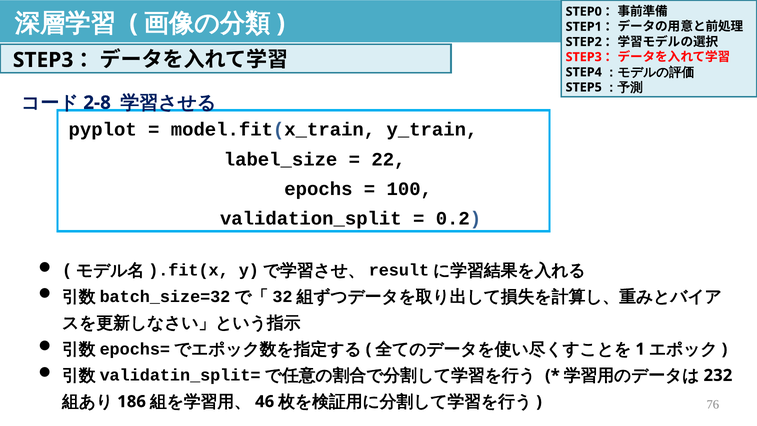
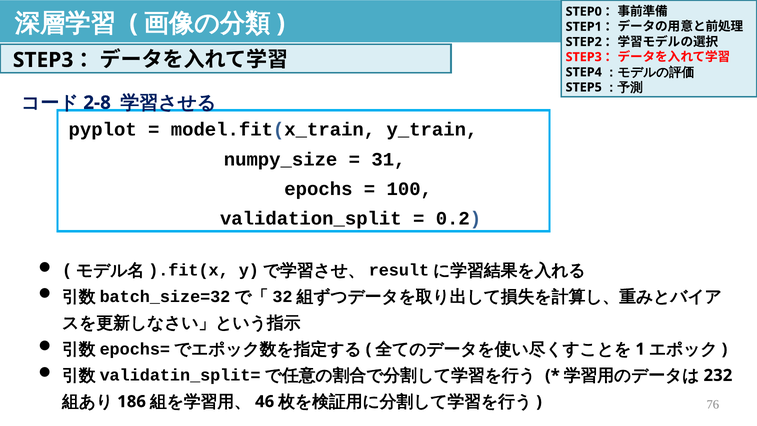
label_size: label_size -> numpy_size
22: 22 -> 31
